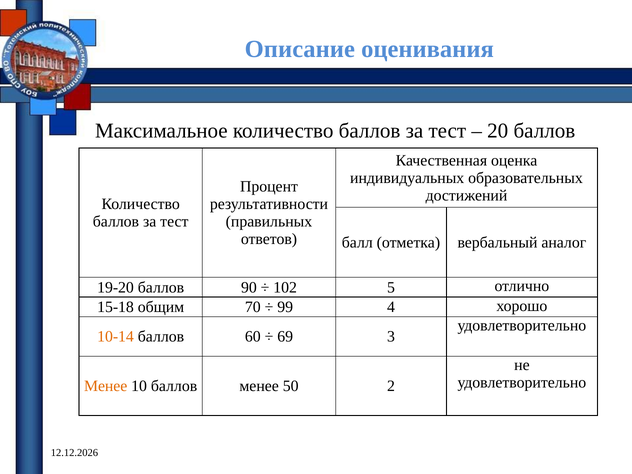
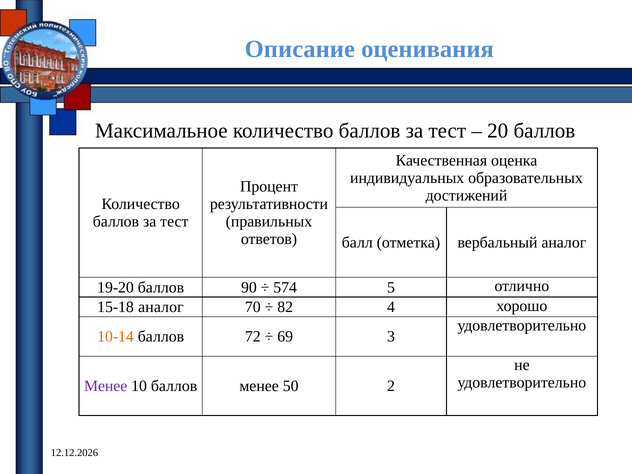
102: 102 -> 574
15-18 общим: общим -> аналог
99: 99 -> 82
60: 60 -> 72
Менее at (106, 386) colour: orange -> purple
